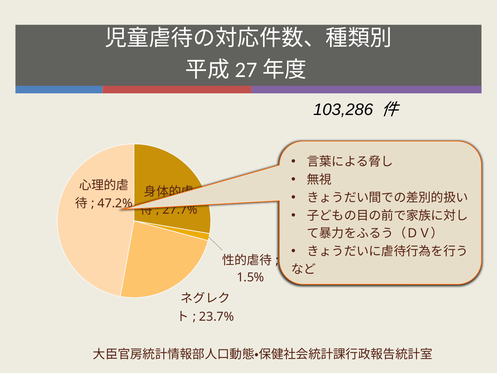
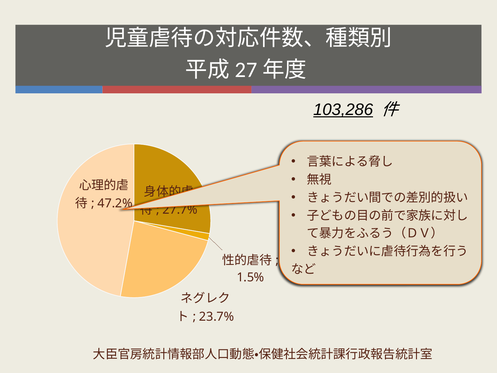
103,286 underline: none -> present
